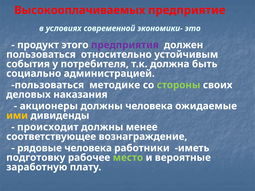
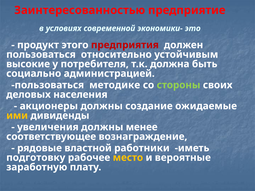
Высокооплачиваемых: Высокооплачиваемых -> Заинтересованностью
предприятия colour: purple -> red
события: события -> высокие
наказания: наказания -> населения
должны человека: человека -> создание
происходит: происходит -> увеличения
рядовые человека: человека -> властной
место colour: light green -> yellow
